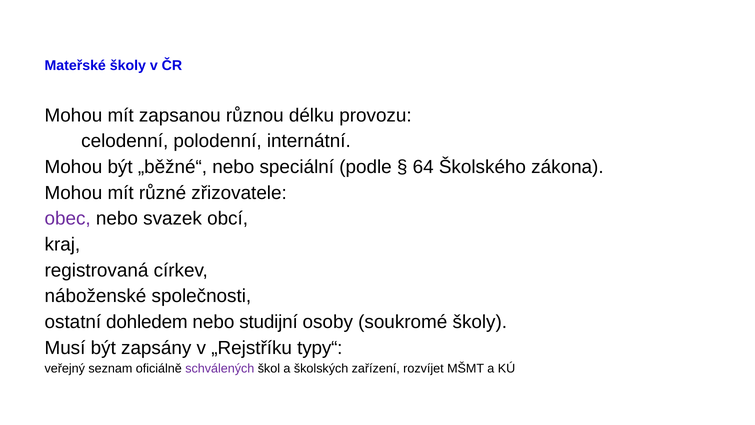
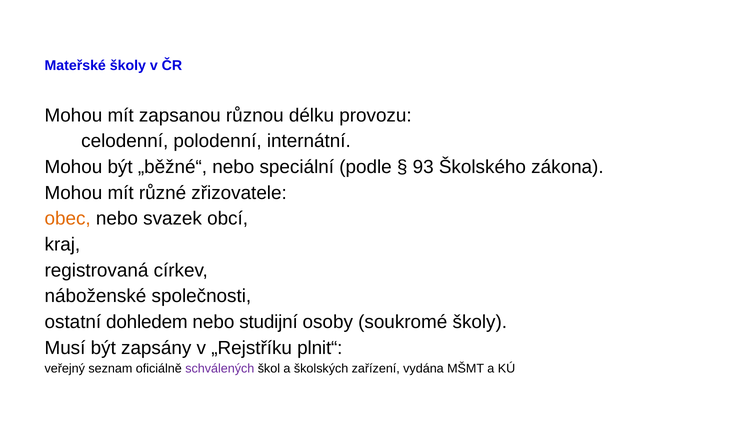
64: 64 -> 93
obec colour: purple -> orange
typy“: typy“ -> plnit“
rozvíjet: rozvíjet -> vydána
